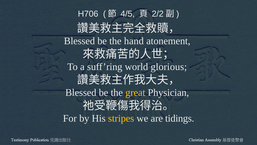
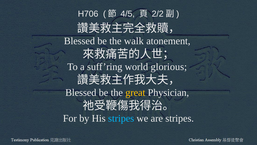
hand: hand -> walk
stripes at (121, 118) colour: yellow -> light blue
are tidings: tidings -> stripes
